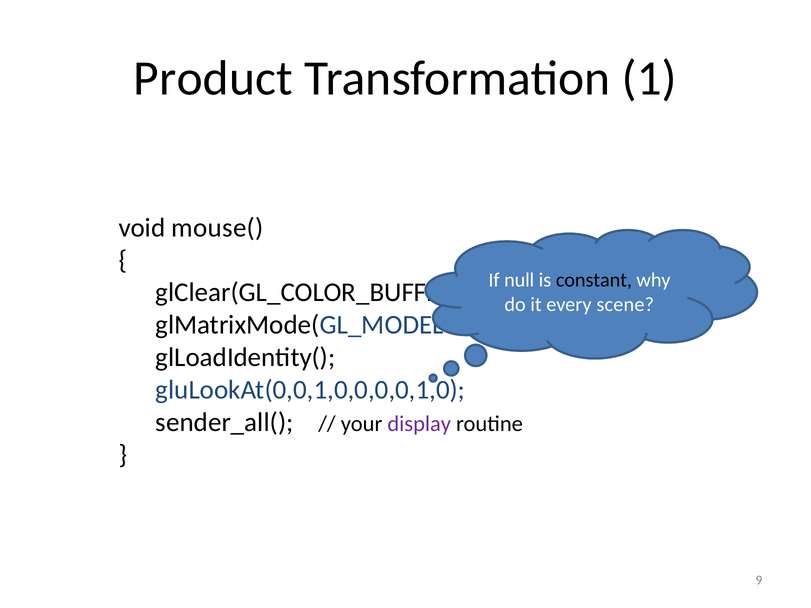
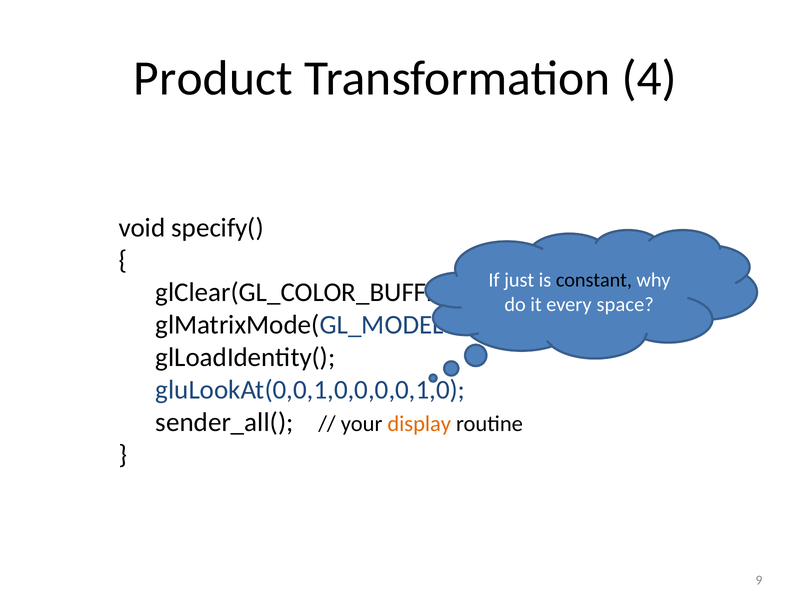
1: 1 -> 4
mouse(: mouse( -> specify(
null: null -> just
scene: scene -> space
display colour: purple -> orange
